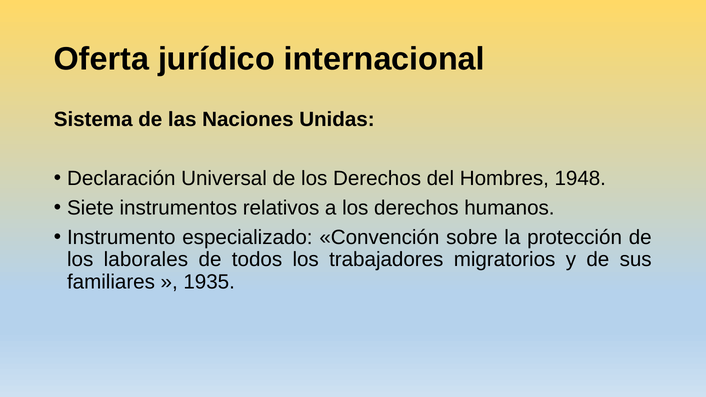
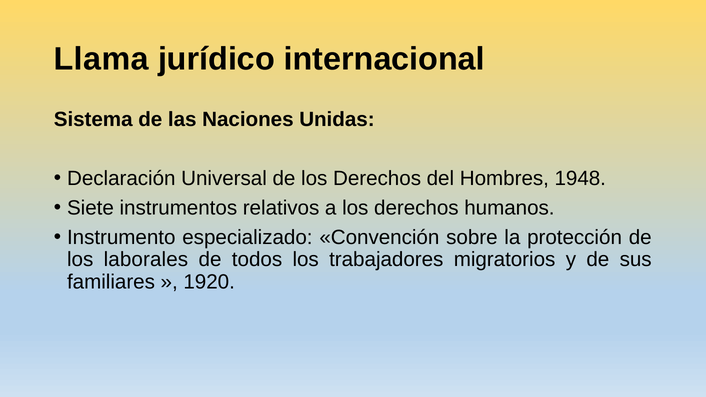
Oferta: Oferta -> Llama
1935: 1935 -> 1920
